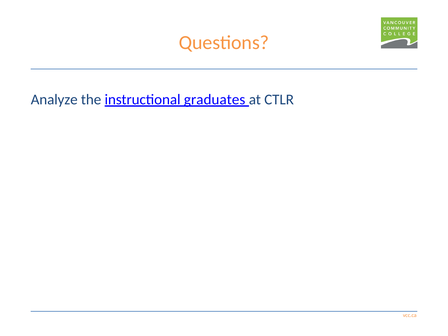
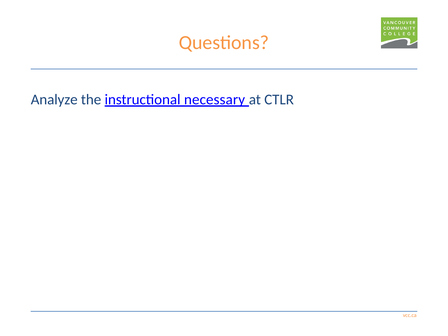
graduates: graduates -> necessary
